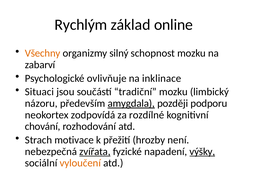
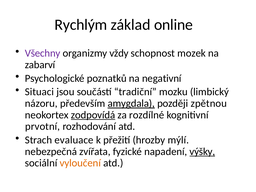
Všechny colour: orange -> purple
silný: silný -> vždy
schopnost mozku: mozku -> mozek
ovlivňuje: ovlivňuje -> poznatků
inklinace: inklinace -> negativní
podporu: podporu -> zpětnou
zodpovídá underline: none -> present
chování: chování -> prvotní
motivace: motivace -> evaluace
není: není -> mýlí
zvířata underline: present -> none
